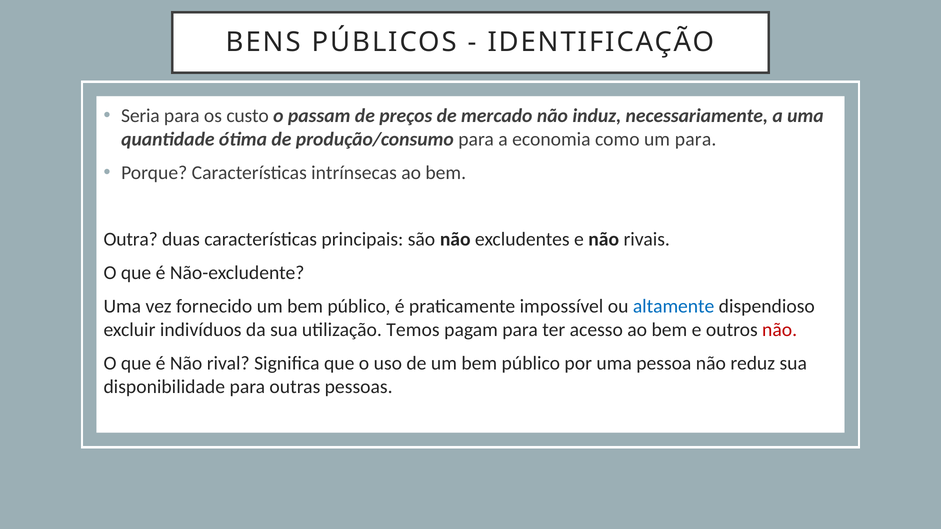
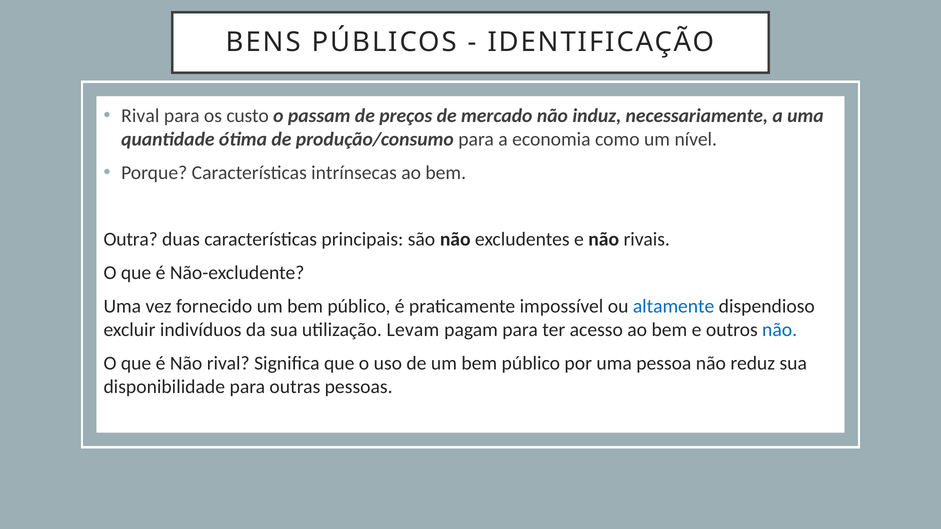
Seria at (140, 116): Seria -> Rival
um para: para -> nível
Temos: Temos -> Levam
não at (780, 330) colour: red -> blue
